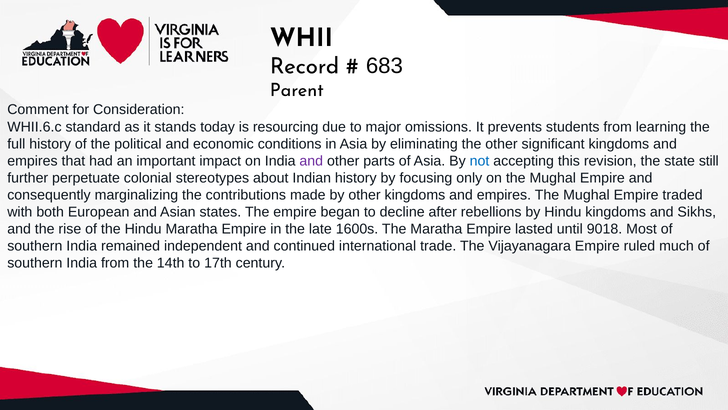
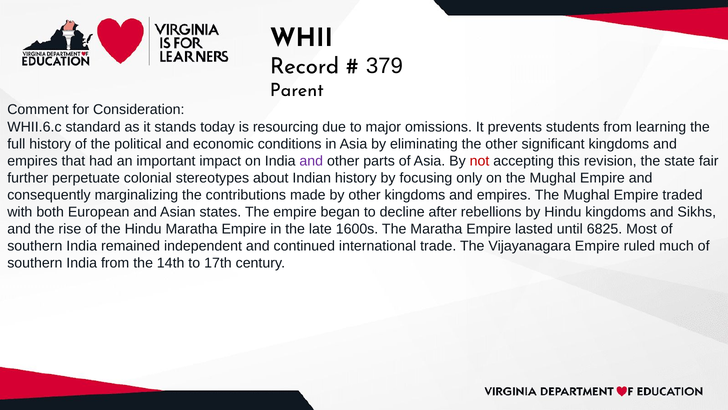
683: 683 -> 379
not colour: blue -> red
still: still -> fair
9018: 9018 -> 6825
